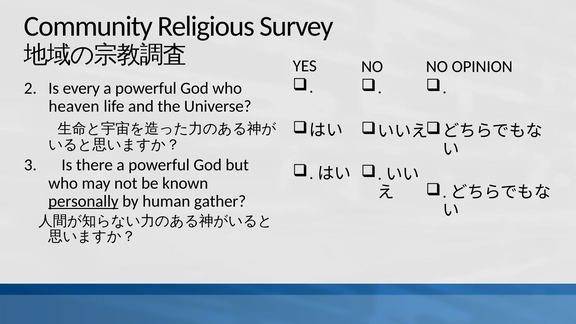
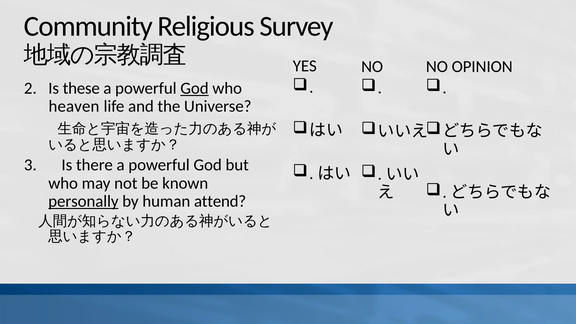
every: every -> these
God at (194, 88) underline: none -> present
gather: gather -> attend
